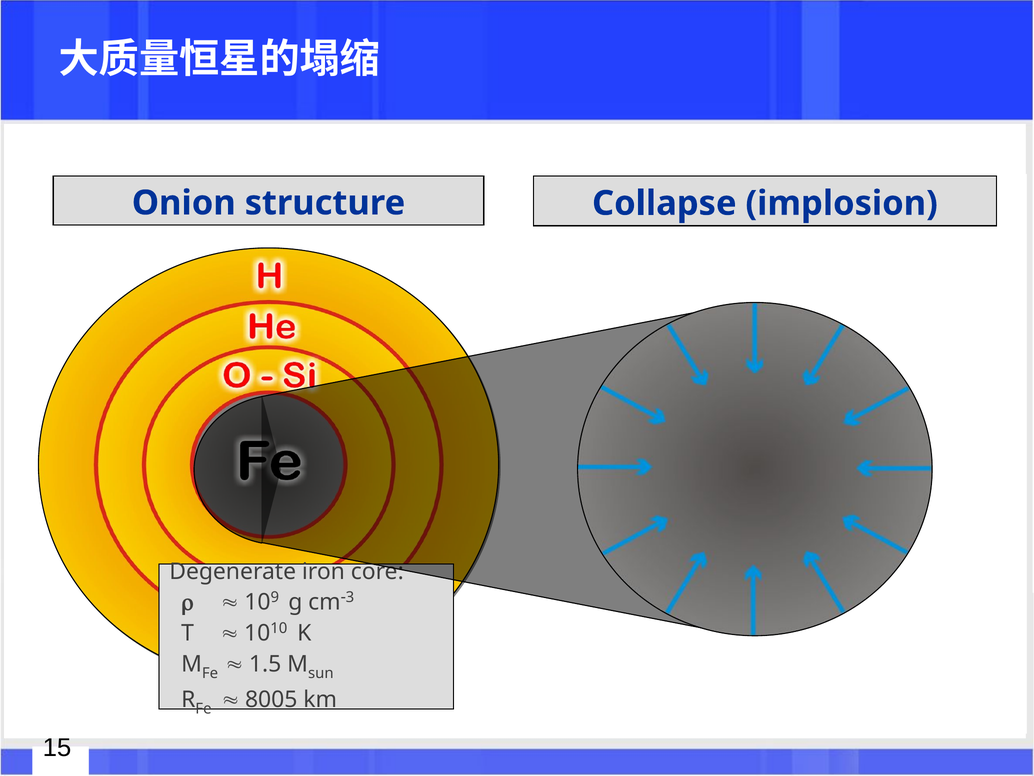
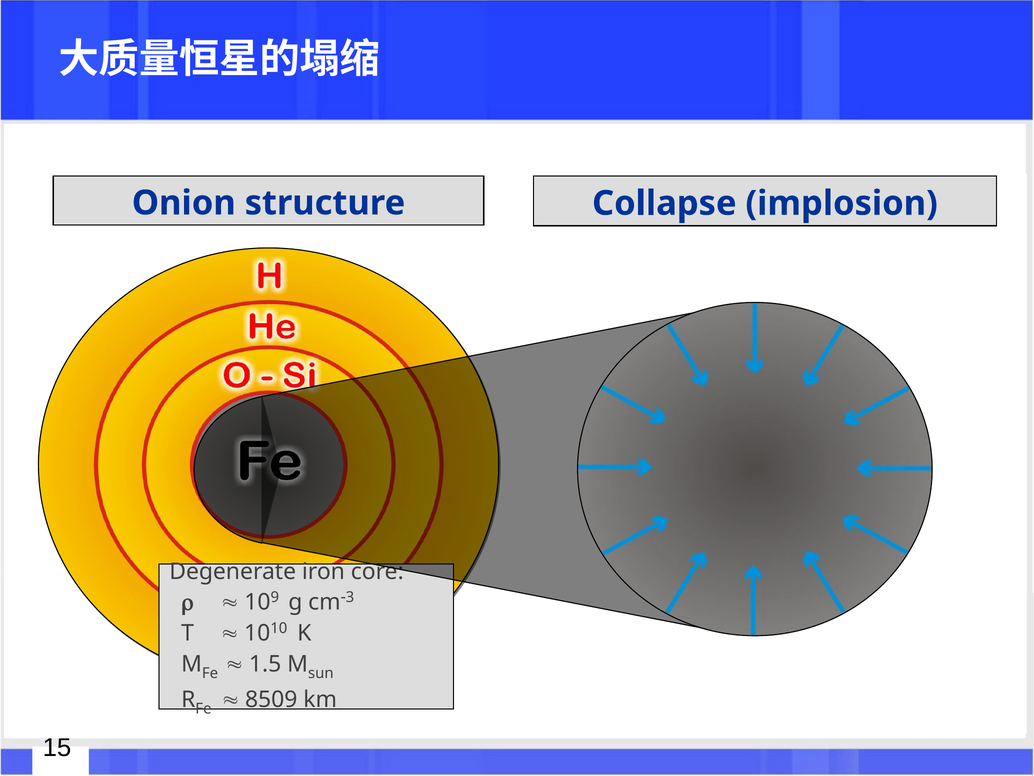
8005: 8005 -> 8509
